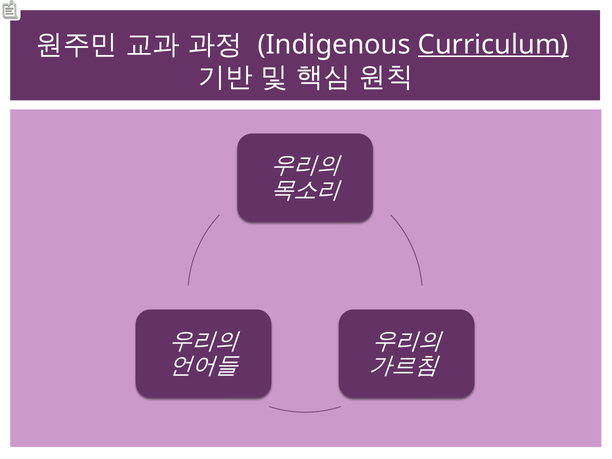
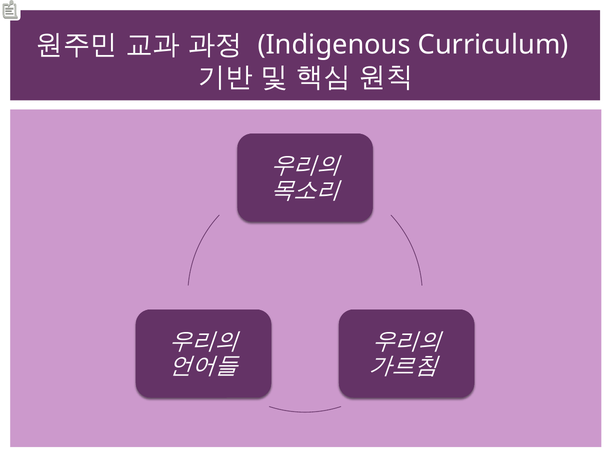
Curriculum underline: present -> none
